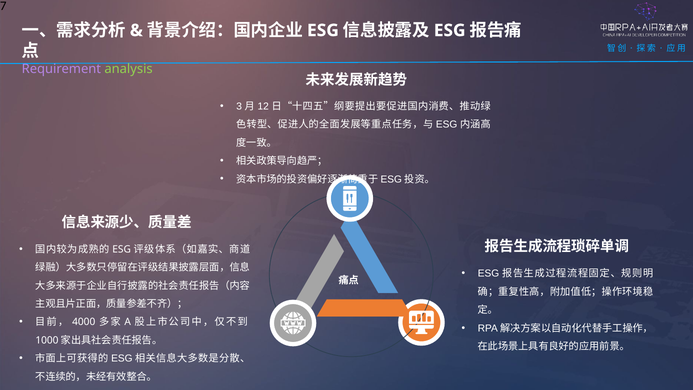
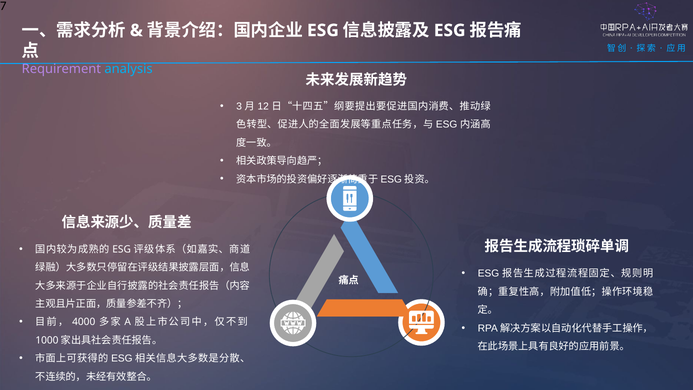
analysis colour: light green -> light blue
